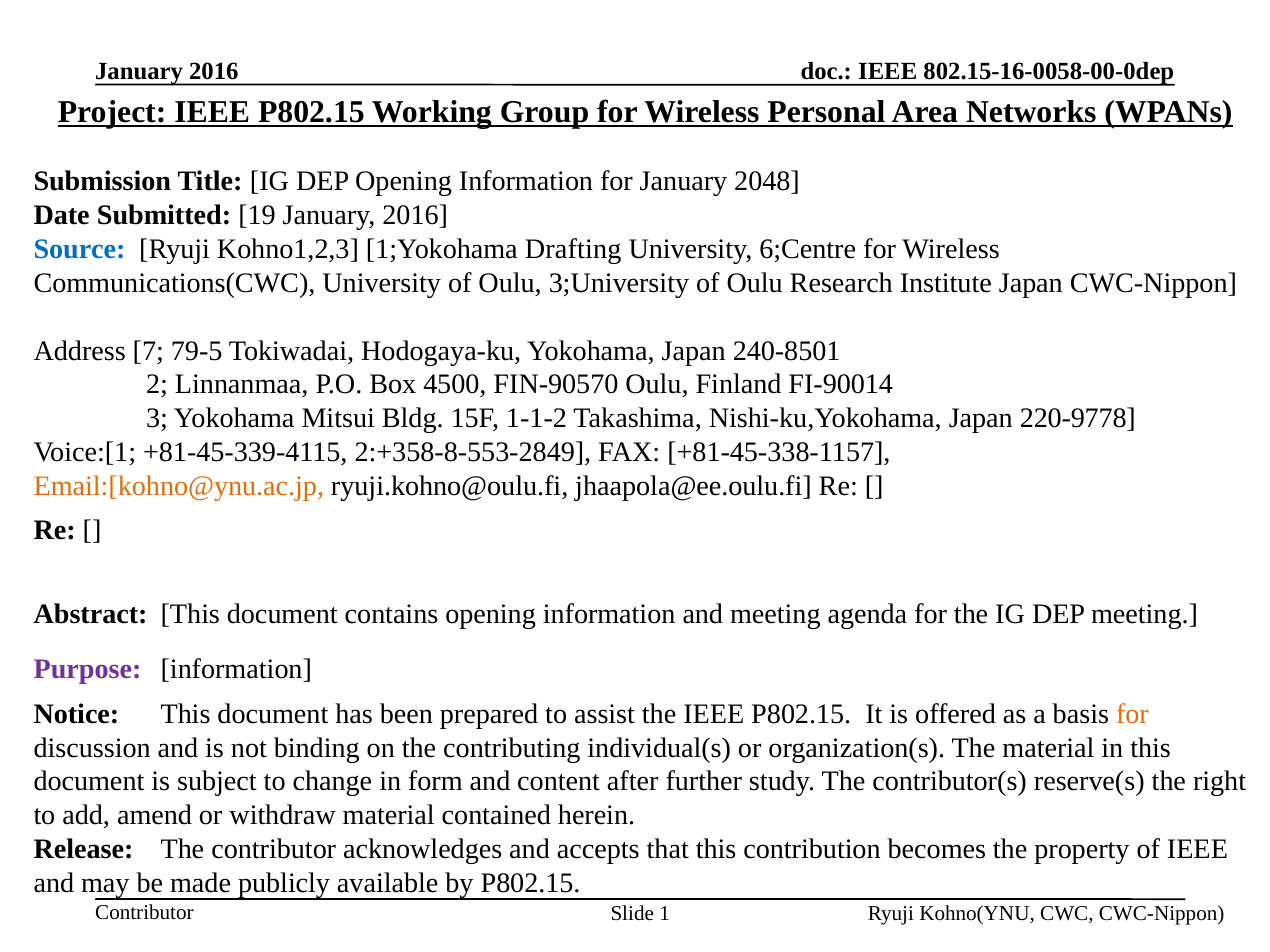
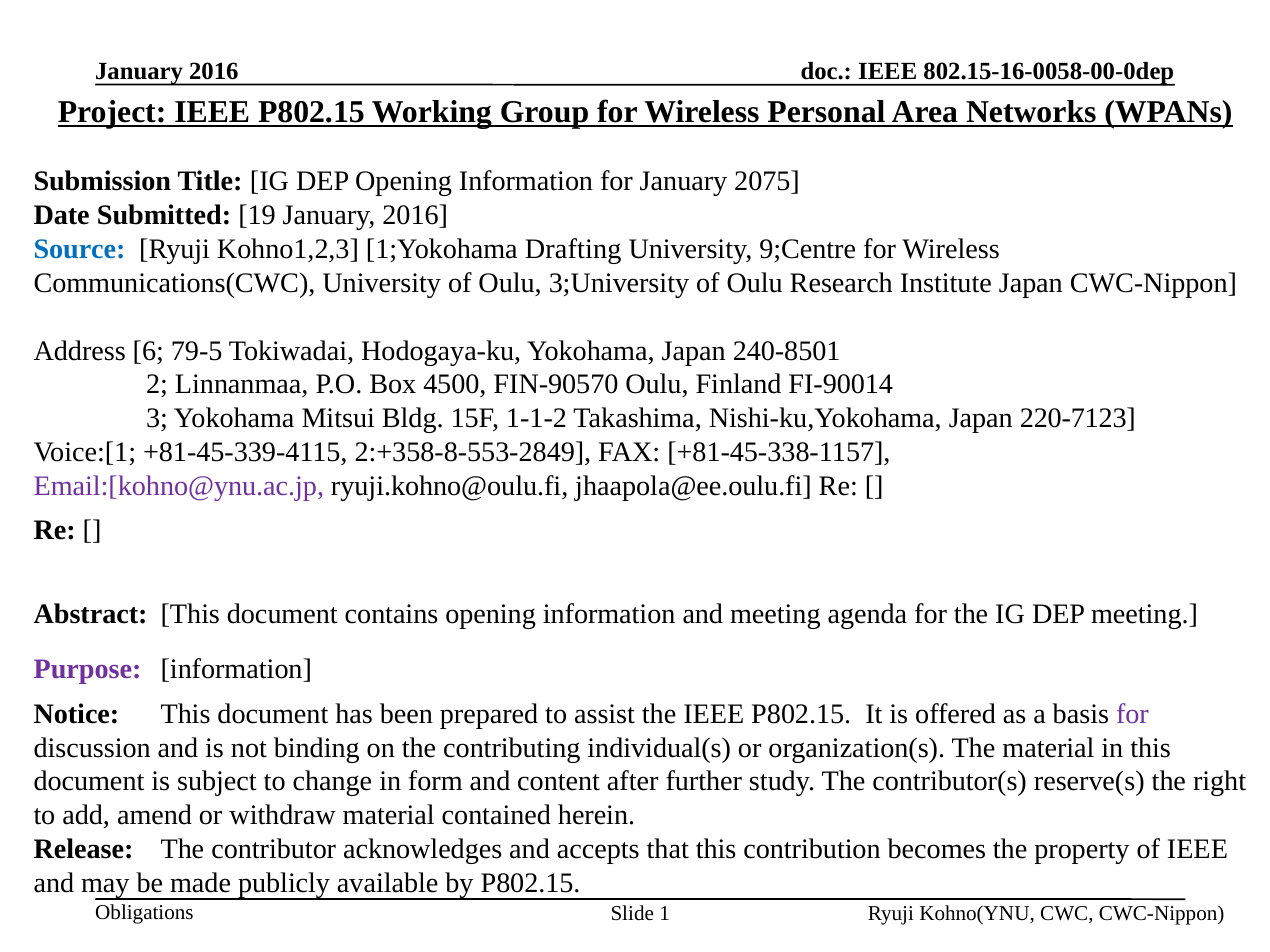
2048: 2048 -> 2075
6;Centre: 6;Centre -> 9;Centre
7: 7 -> 6
220-9778: 220-9778 -> 220-7123
Email:[kohno@ynu.ac.jp colour: orange -> purple
for at (1132, 714) colour: orange -> purple
Contributor at (144, 913): Contributor -> Obligations
